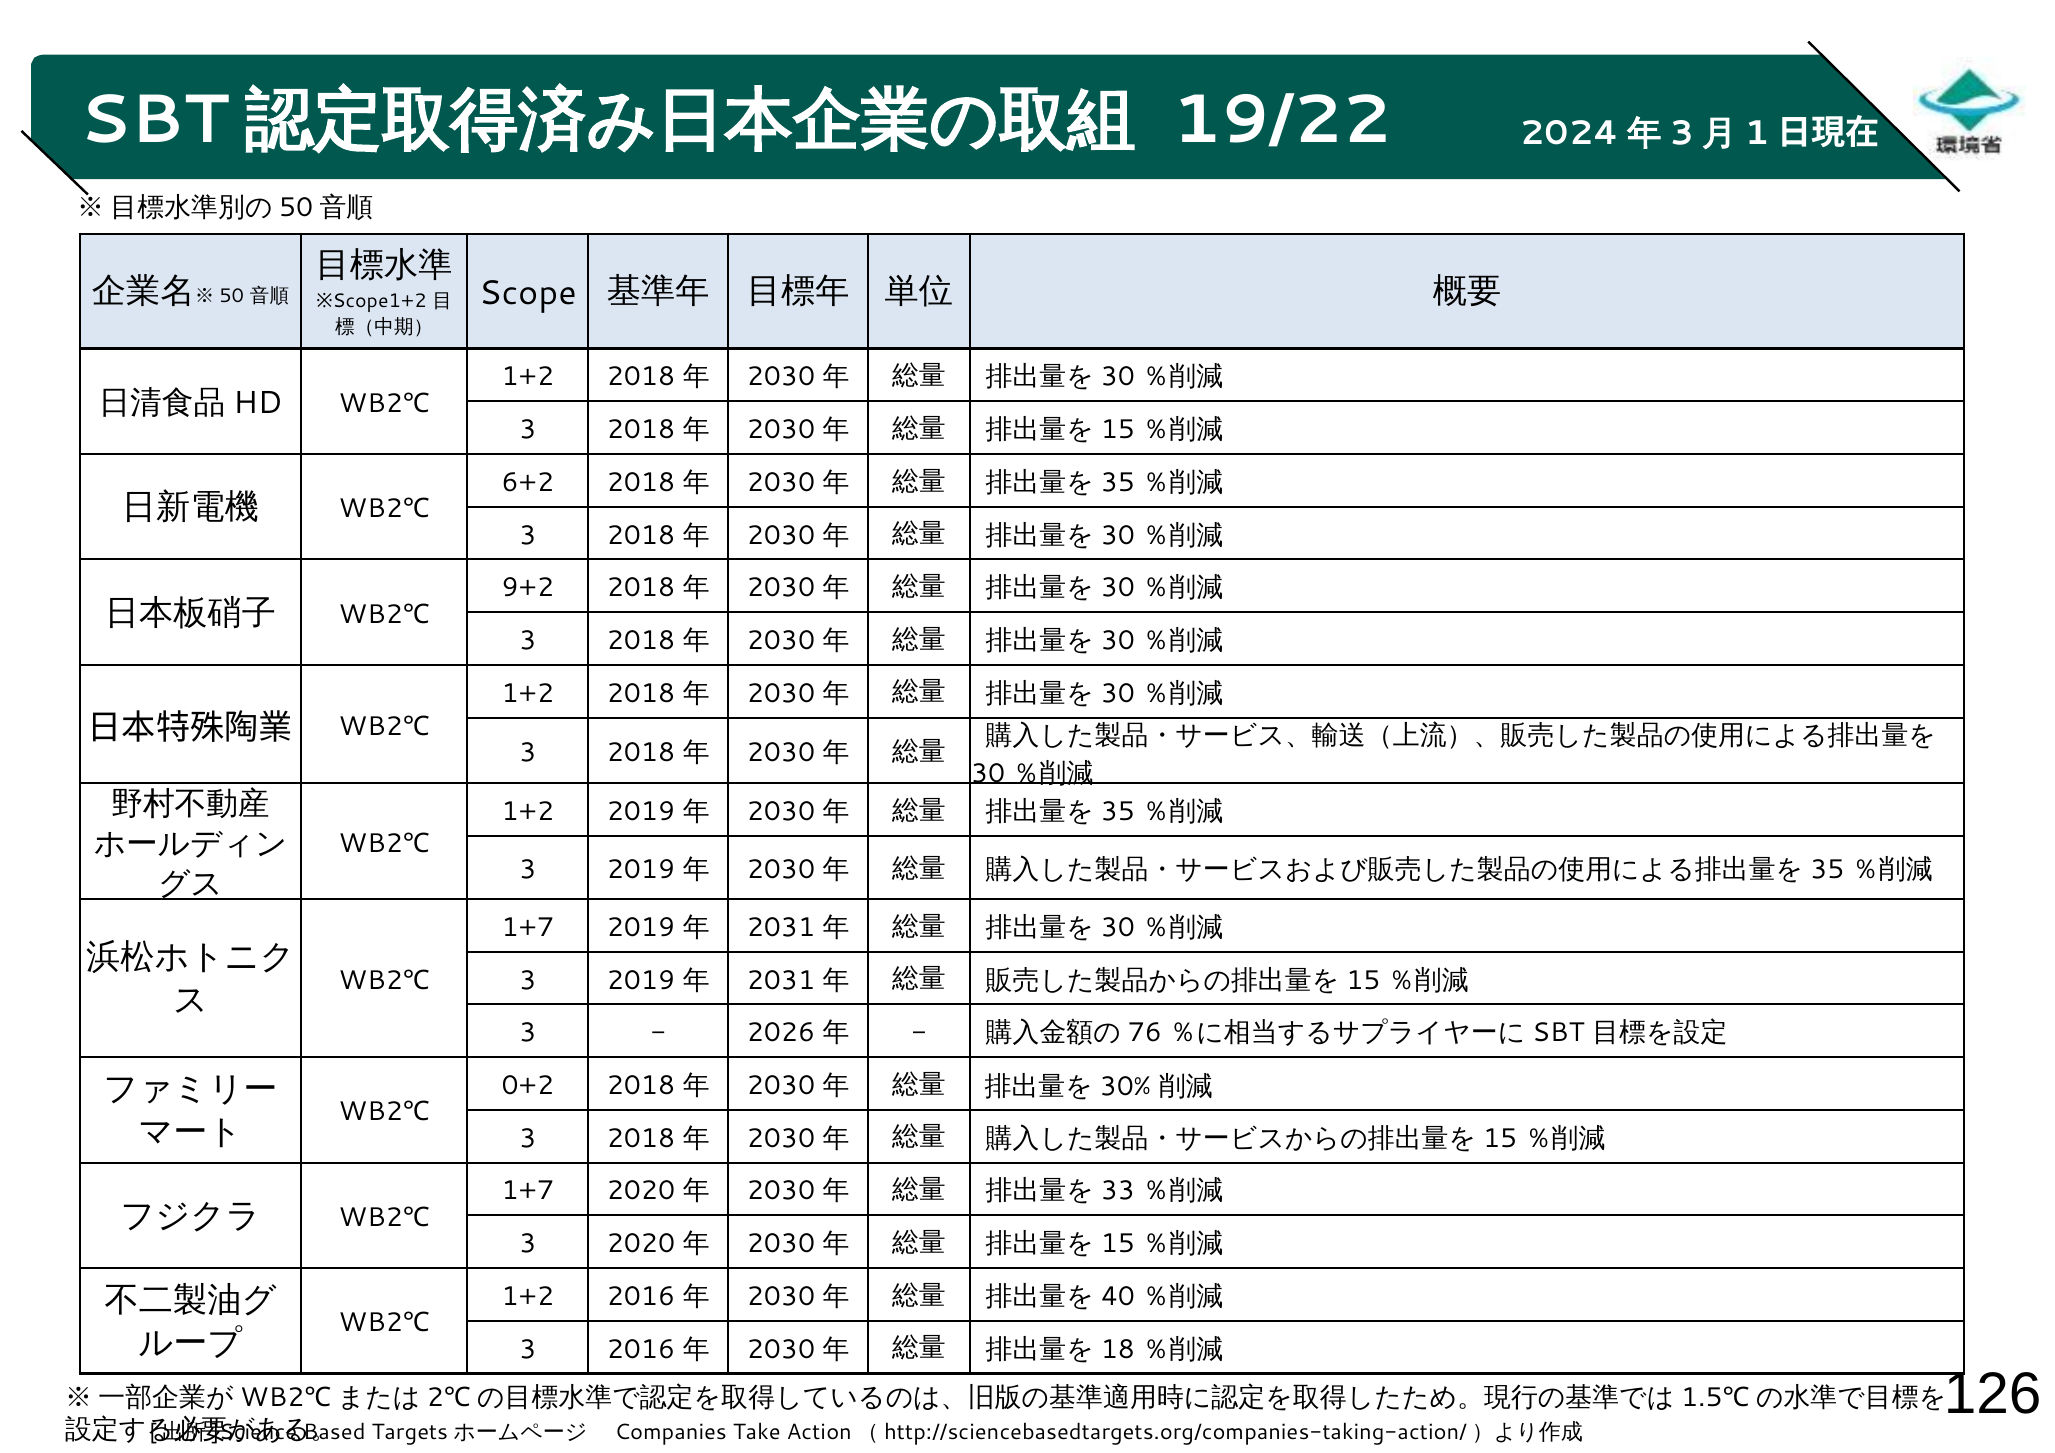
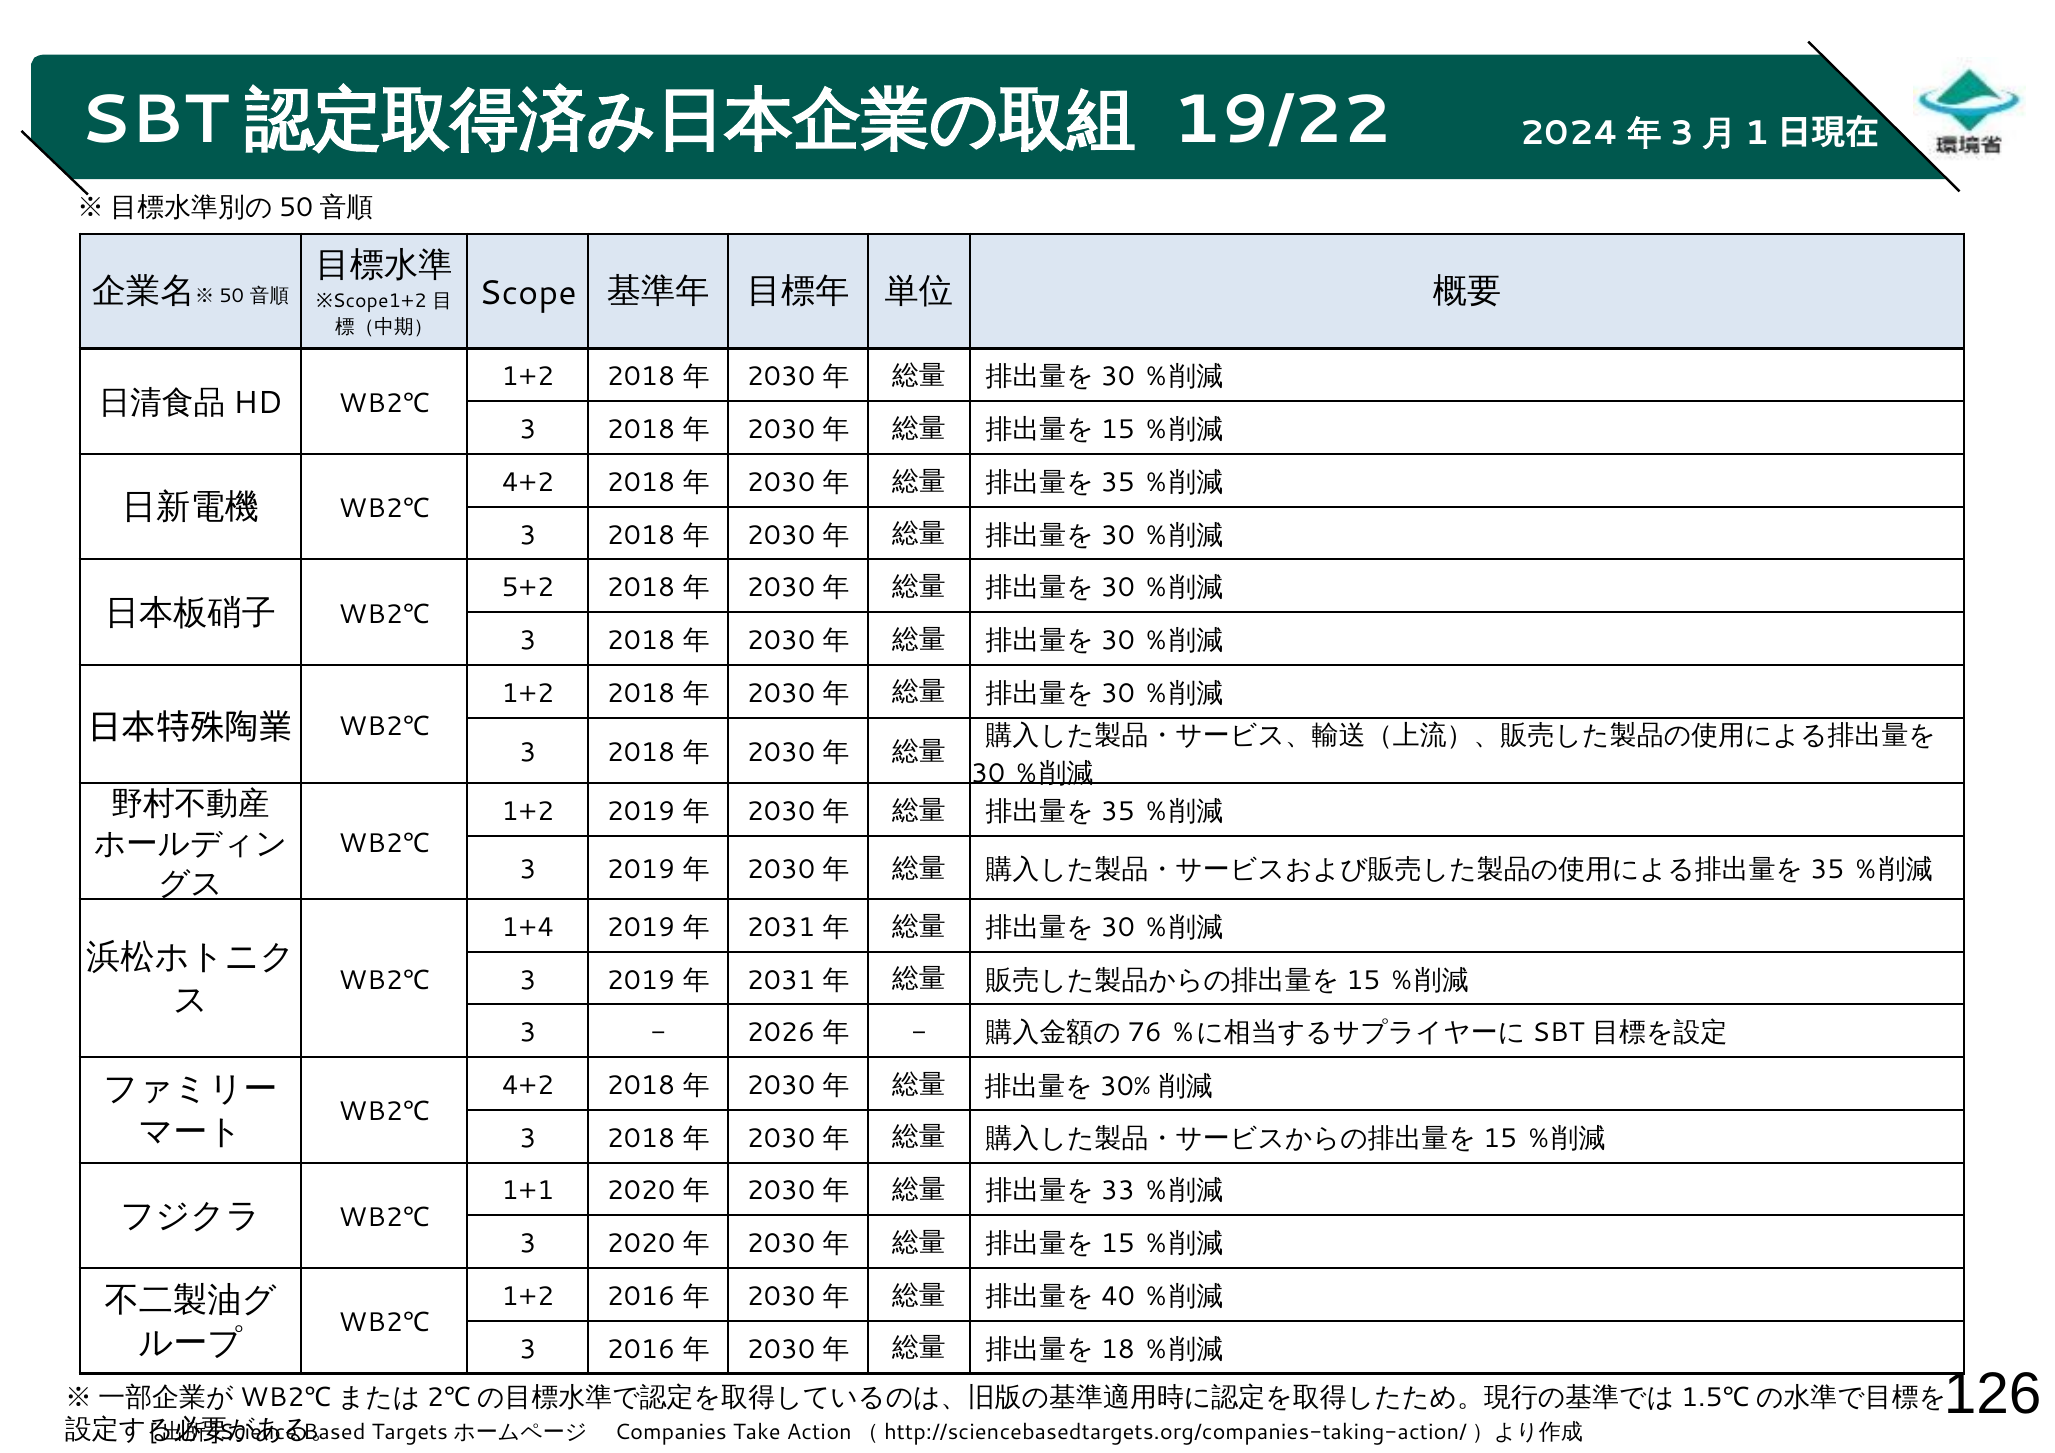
6+2 at (528, 482): 6+2 -> 4+2
9+2: 9+2 -> 5+2
1+7 at (528, 927): 1+7 -> 1+4
0+2 at (528, 1086): 0+2 -> 4+2
1+7 at (528, 1191): 1+7 -> 1+1
